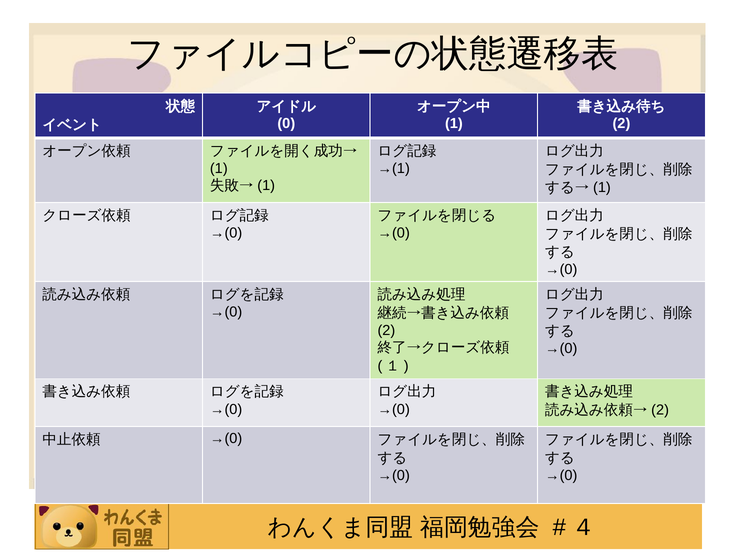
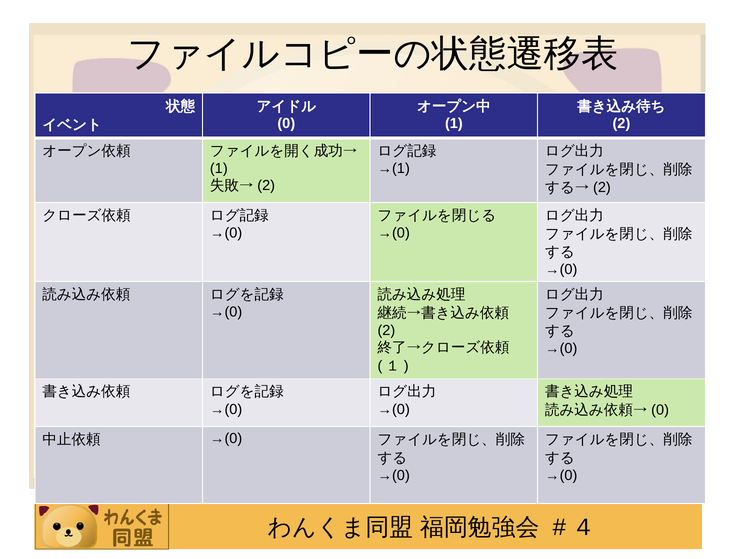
1 at (266, 186): 1 -> 2
1 at (602, 188): 1 -> 2
2 at (660, 410): 2 -> 0
